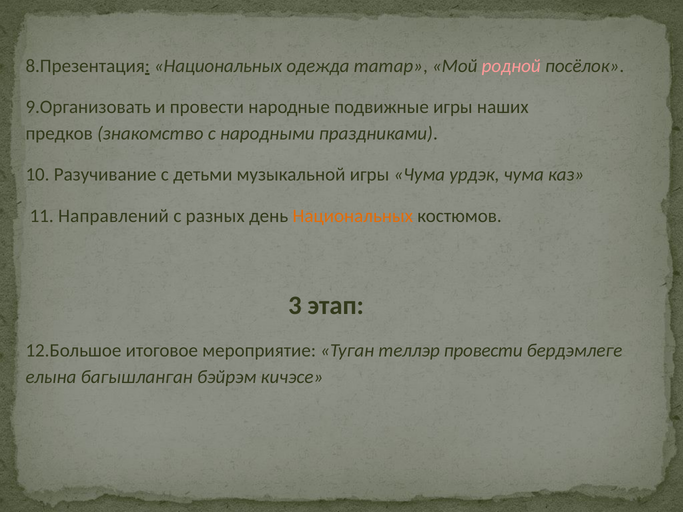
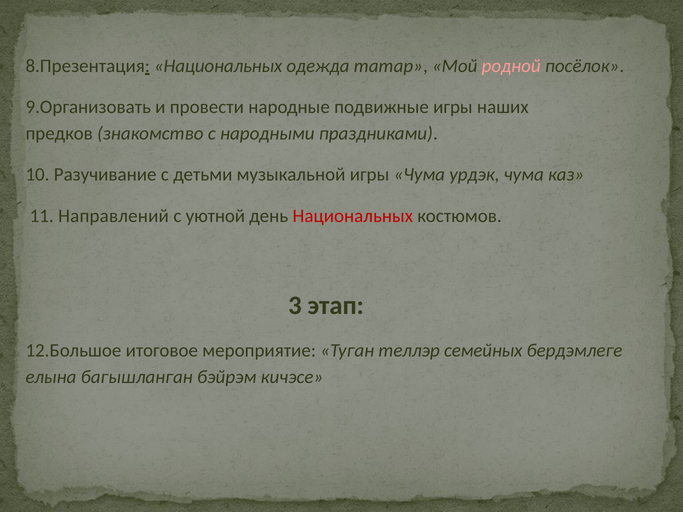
разных: разных -> уютной
Национальных at (353, 216) colour: orange -> red
теллэр провести: провести -> семейных
